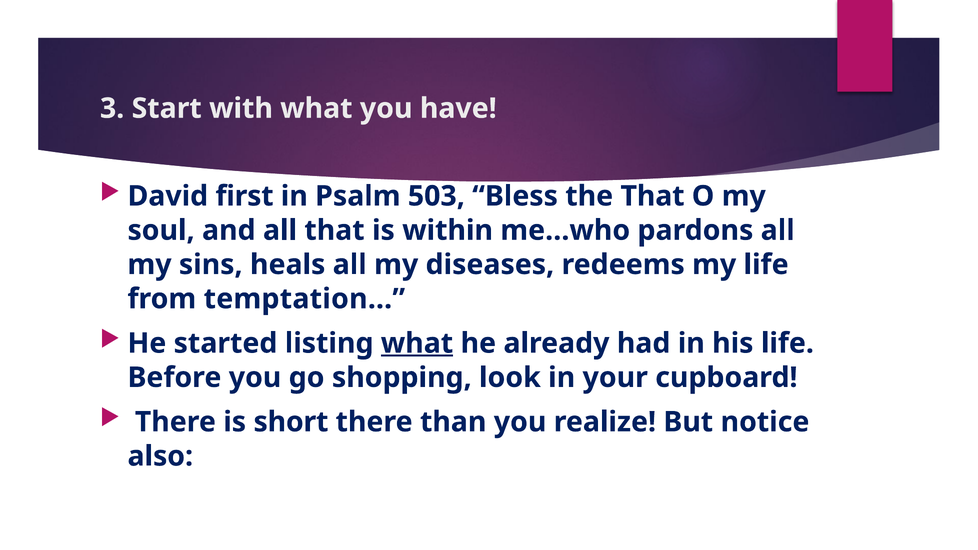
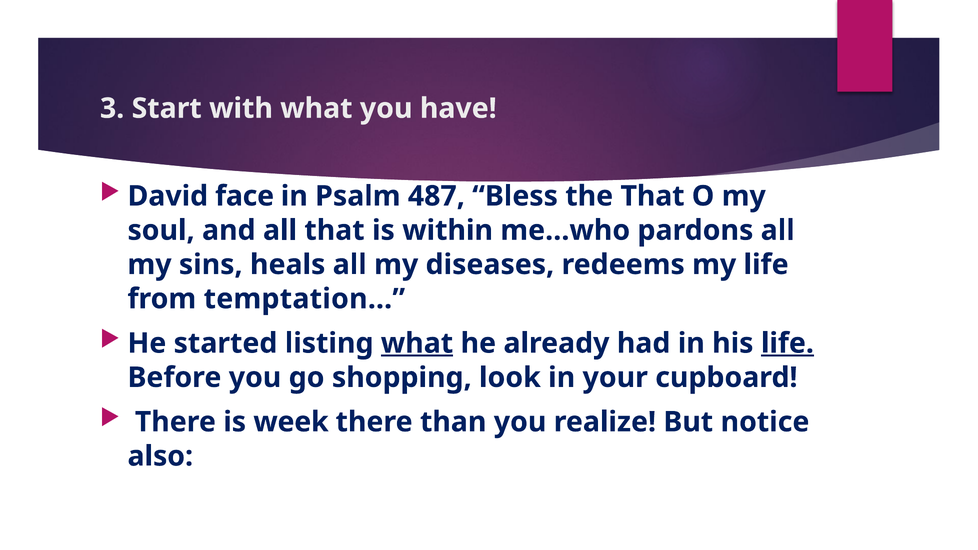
first: first -> face
503: 503 -> 487
life at (787, 343) underline: none -> present
short: short -> week
